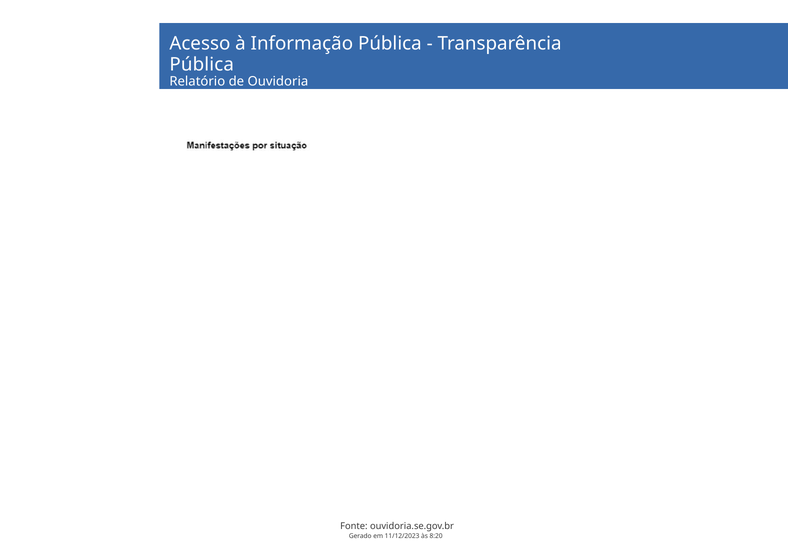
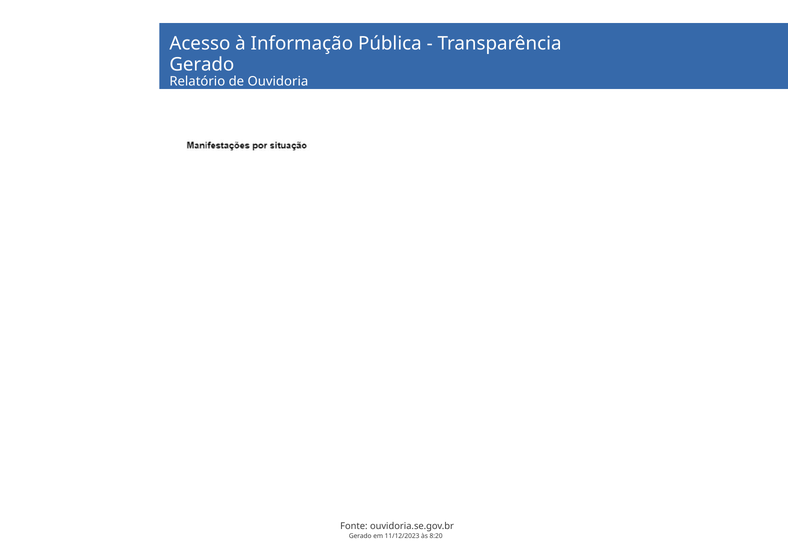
Pública at (202, 64): Pública -> Gerado
